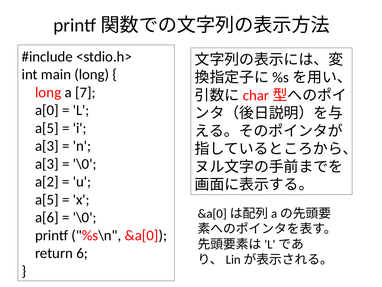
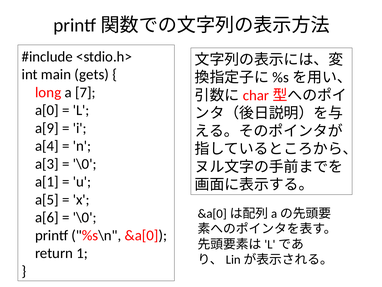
main long: long -> gets
a[5 at (47, 128): a[5 -> a[9
a[3 at (47, 146): a[3 -> a[4
a[2: a[2 -> a[1
6: 6 -> 1
